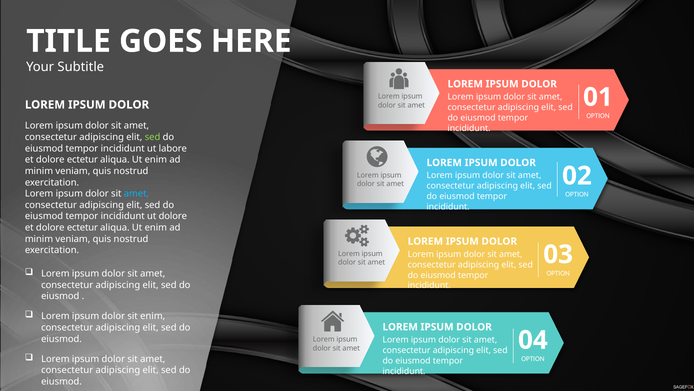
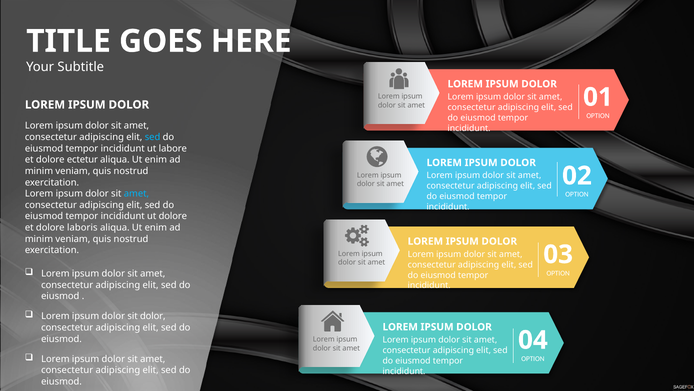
sed at (153, 137) colour: light green -> light blue
ectetur at (82, 227): ectetur -> laboris
sit enim: enim -> dolor
